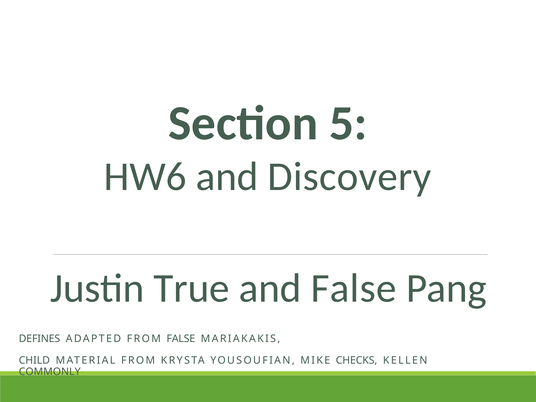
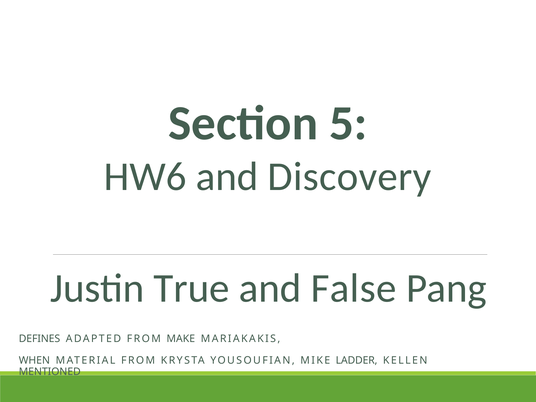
FROM FALSE: FALSE -> MAKE
CHILD: CHILD -> WHEN
CHECKS: CHECKS -> LADDER
COMMONLY: COMMONLY -> MENTIONED
